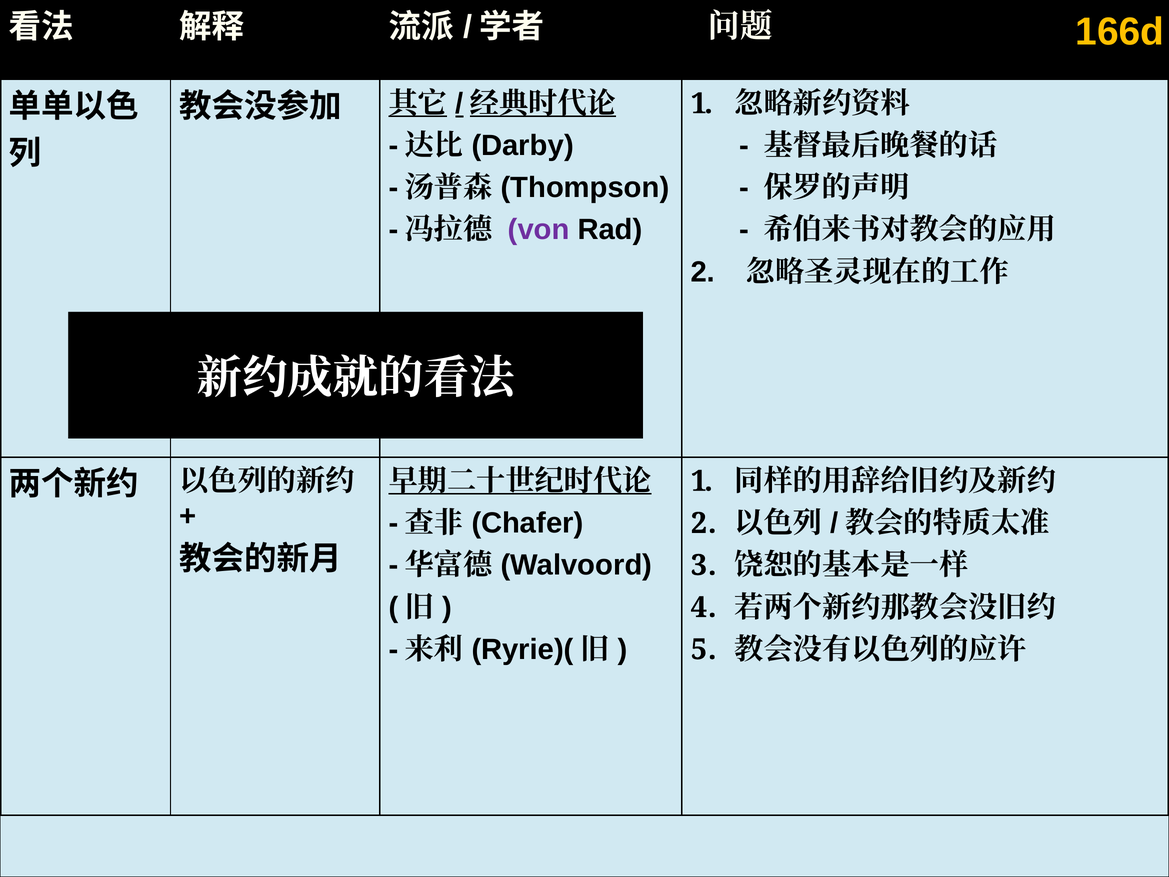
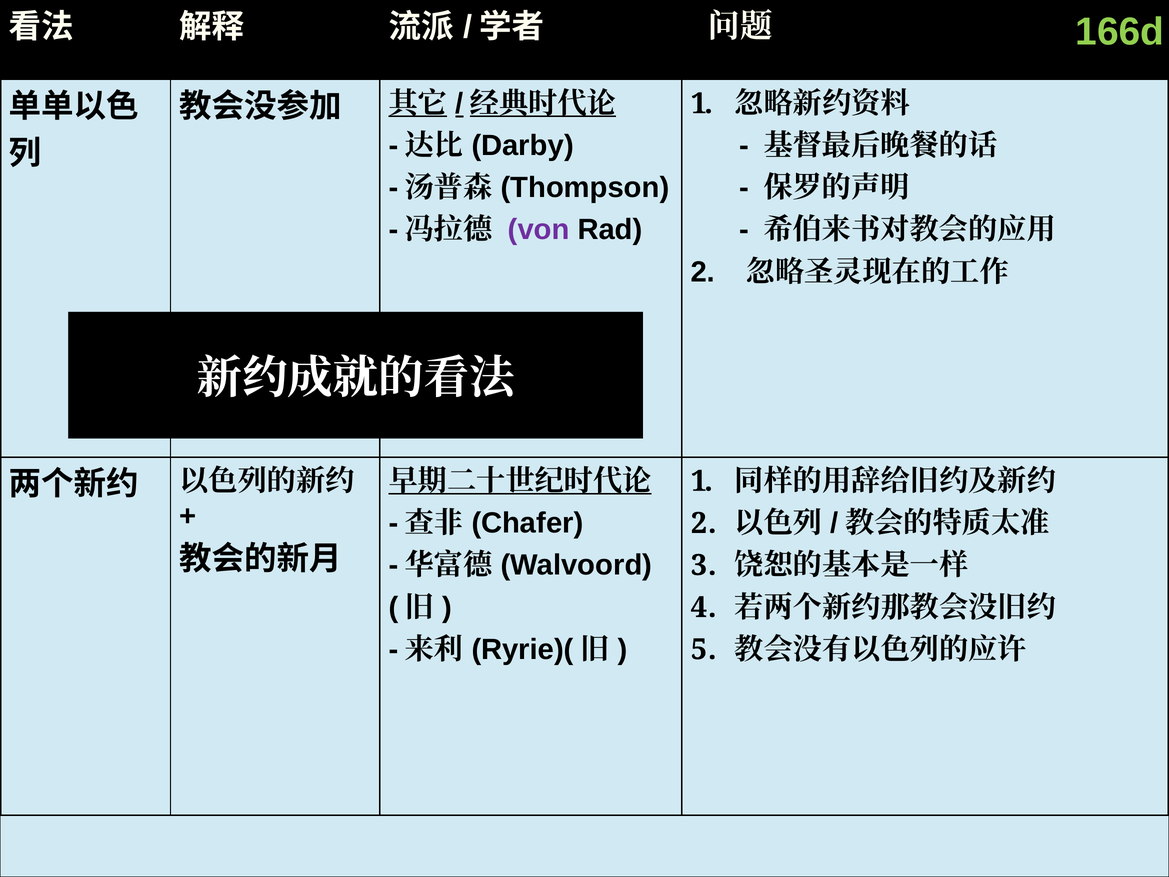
166d colour: yellow -> light green
